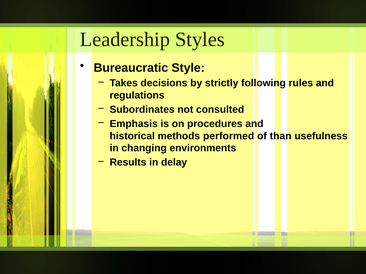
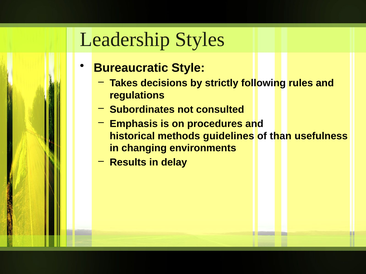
performed: performed -> guidelines
